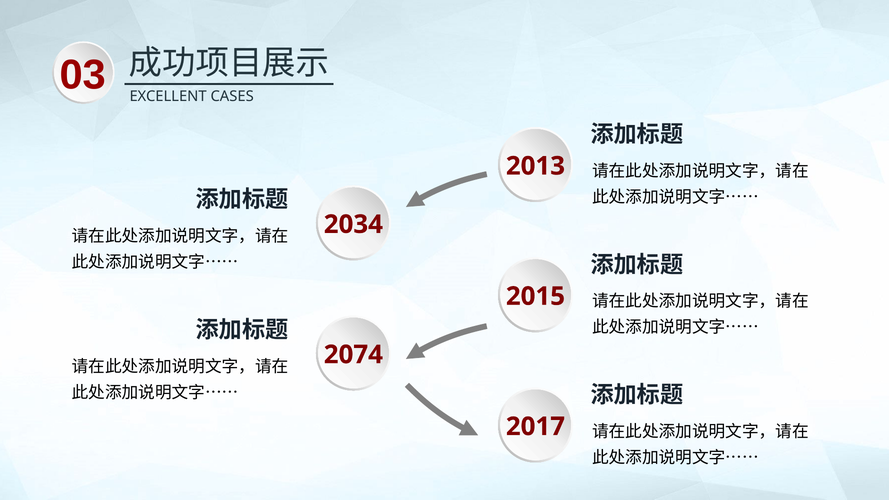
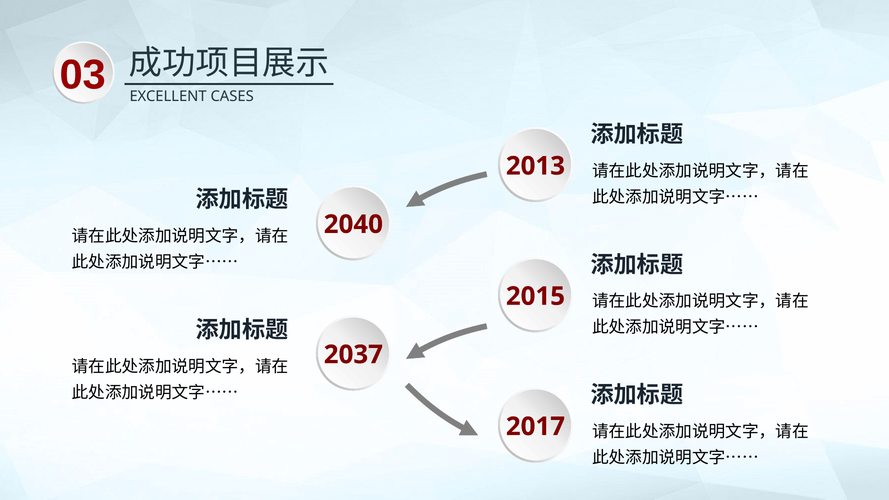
2034: 2034 -> 2040
2074: 2074 -> 2037
